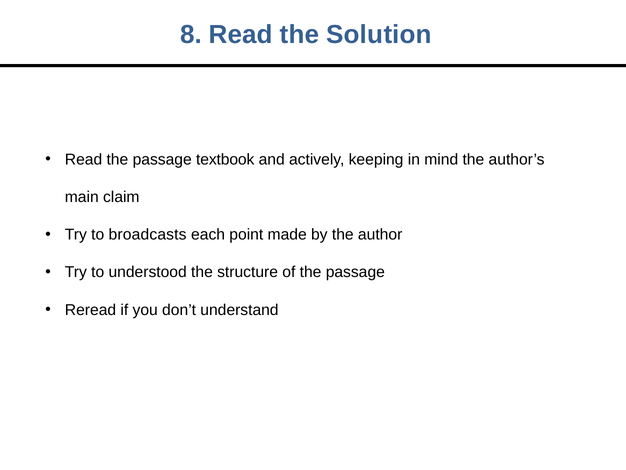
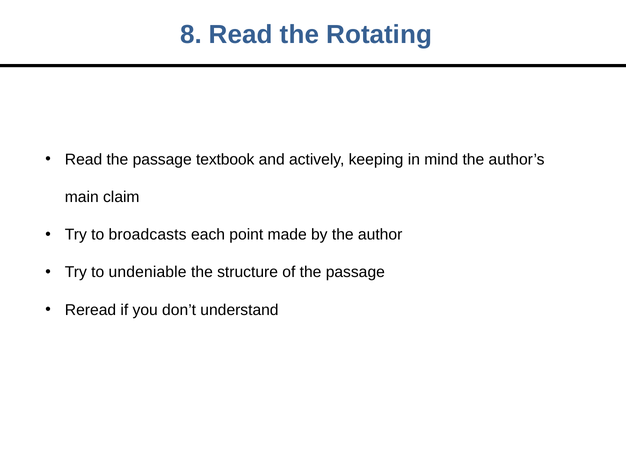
Solution: Solution -> Rotating
understood: understood -> undeniable
